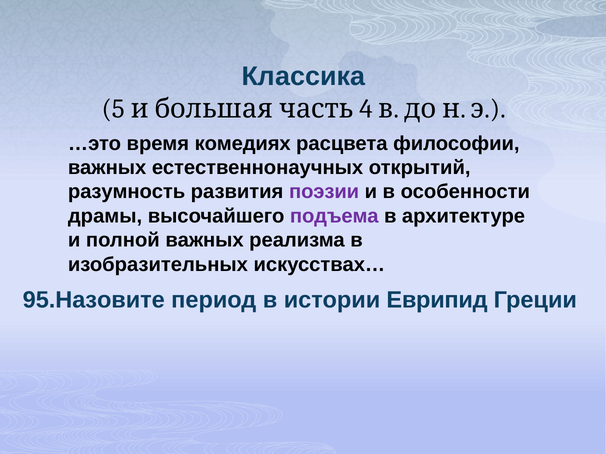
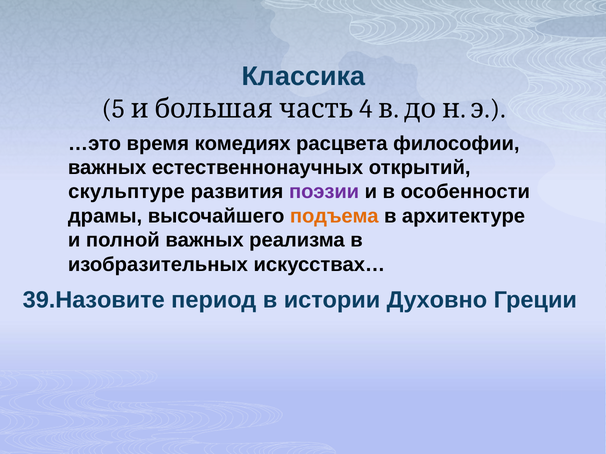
разумность: разумность -> скульптуре
подъема colour: purple -> orange
95.Назовите: 95.Назовите -> 39.Назовите
Еврипид: Еврипид -> Духовно
